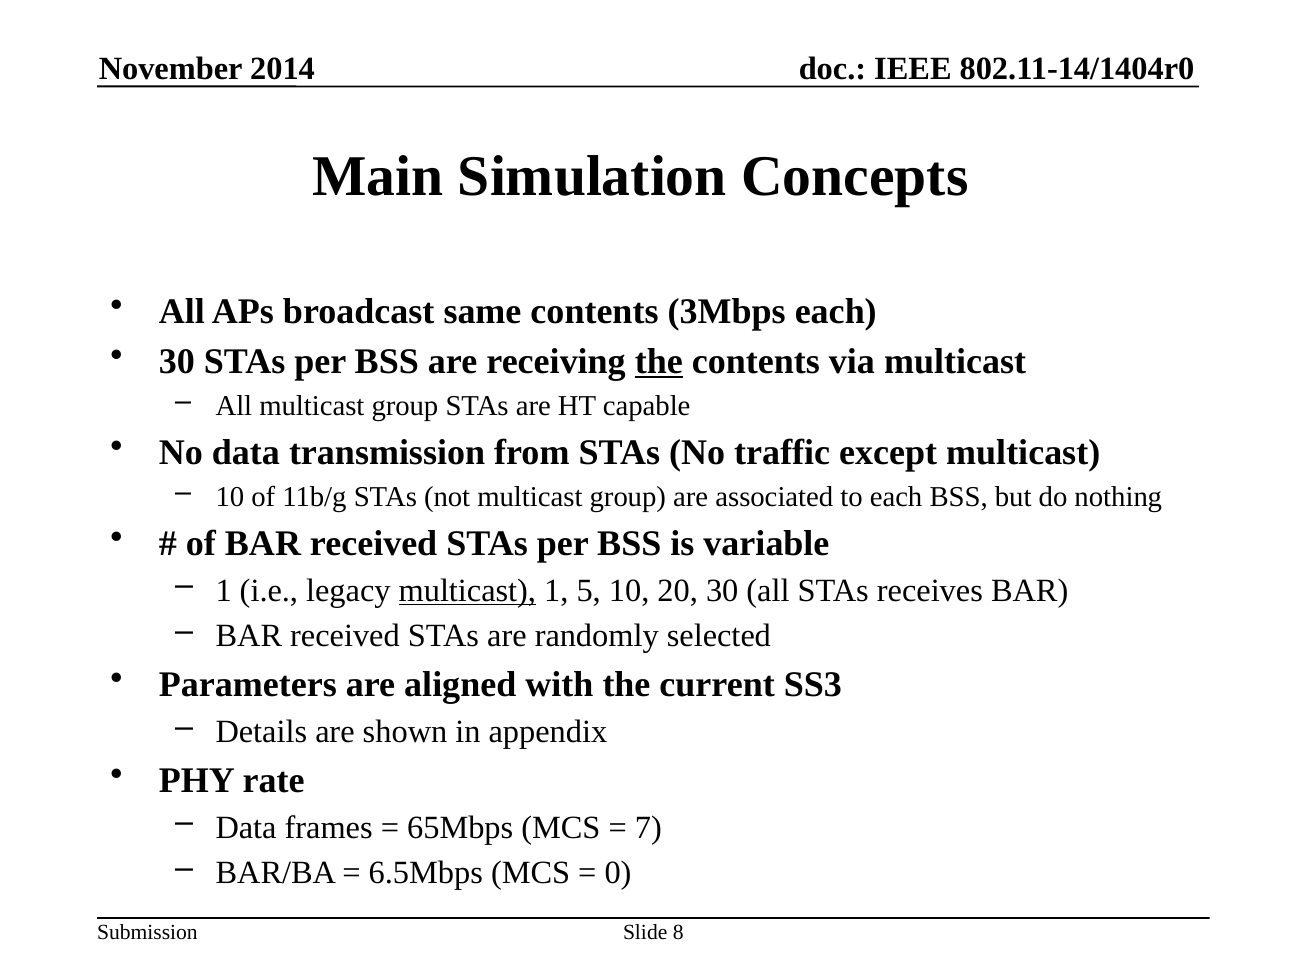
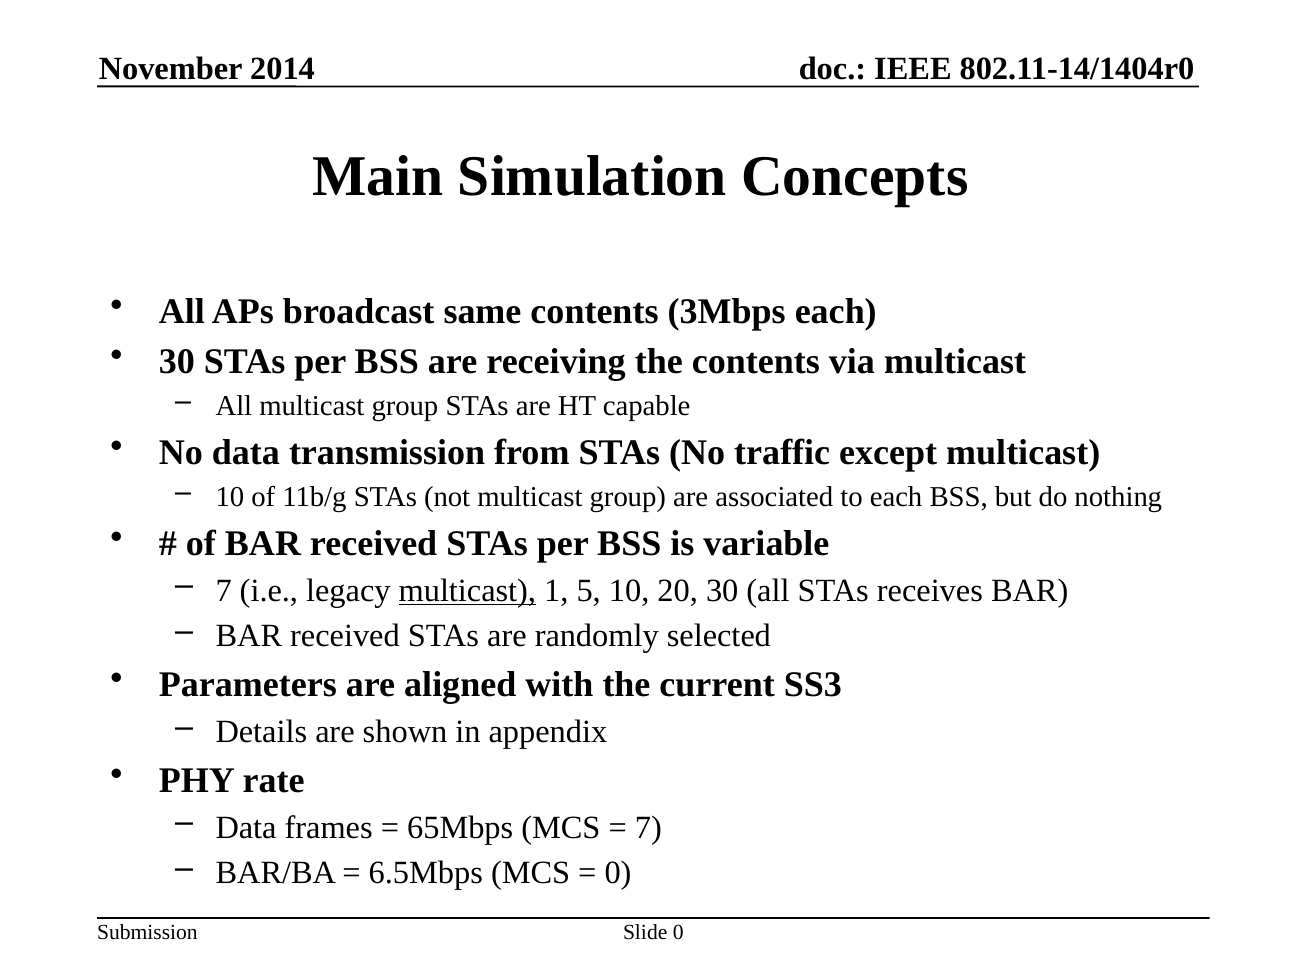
the at (659, 362) underline: present -> none
1 at (224, 591): 1 -> 7
Slide 8: 8 -> 0
